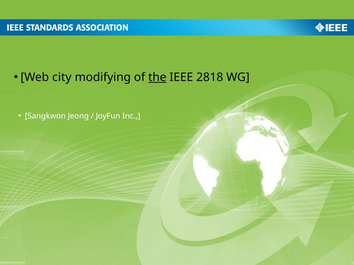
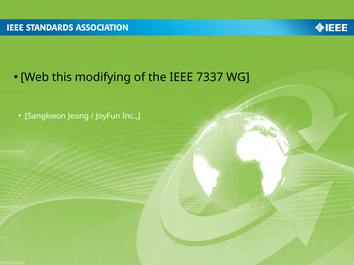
city: city -> this
the underline: present -> none
2818: 2818 -> 7337
